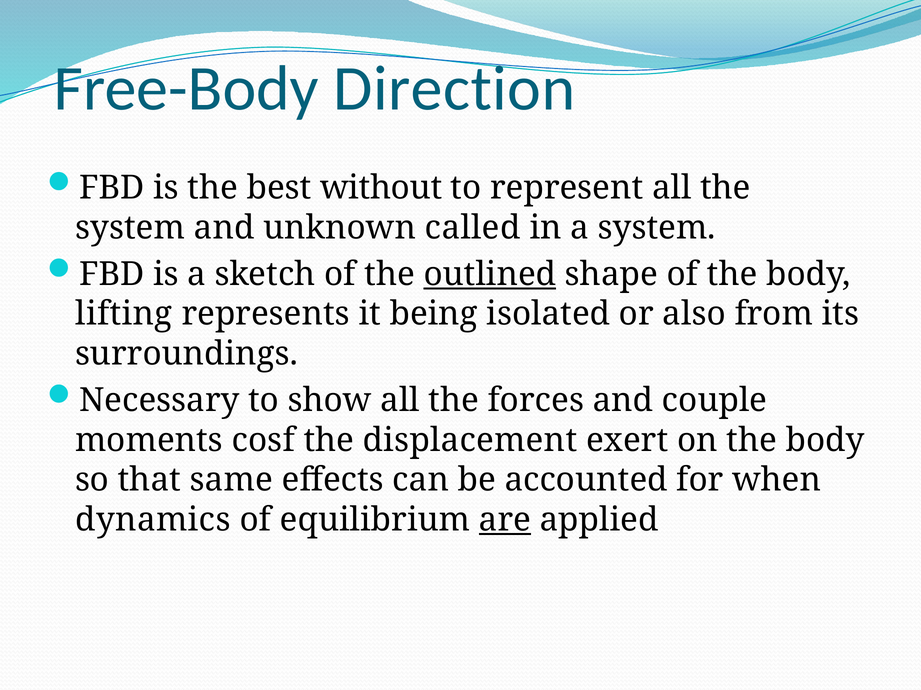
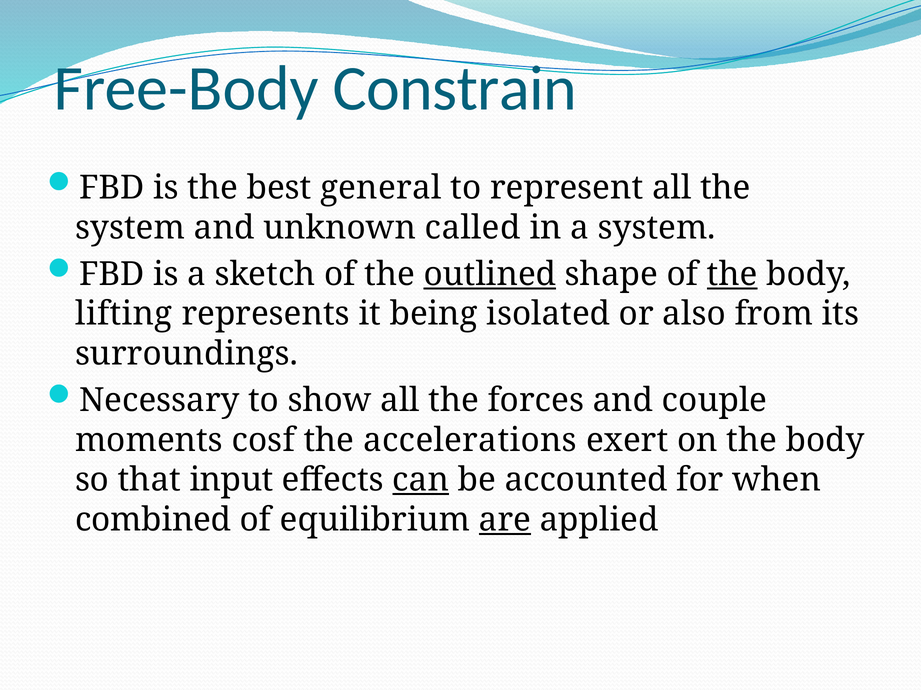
Direction: Direction -> Constrain
without: without -> general
the at (732, 274) underline: none -> present
displacement: displacement -> accelerations
same: same -> input
can underline: none -> present
dynamics: dynamics -> combined
